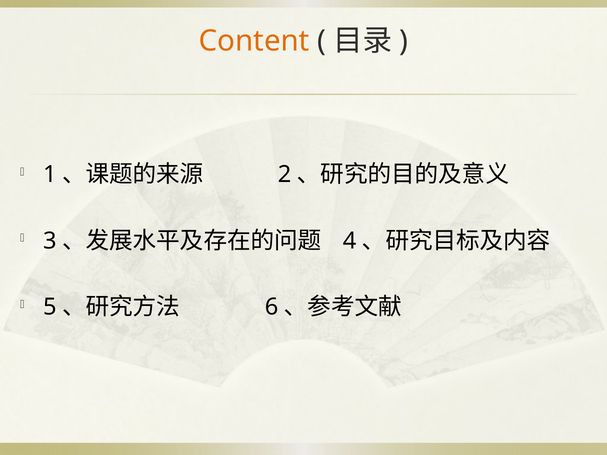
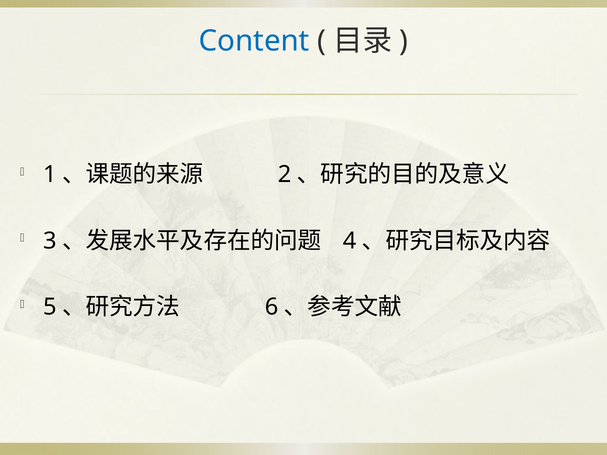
Content colour: orange -> blue
